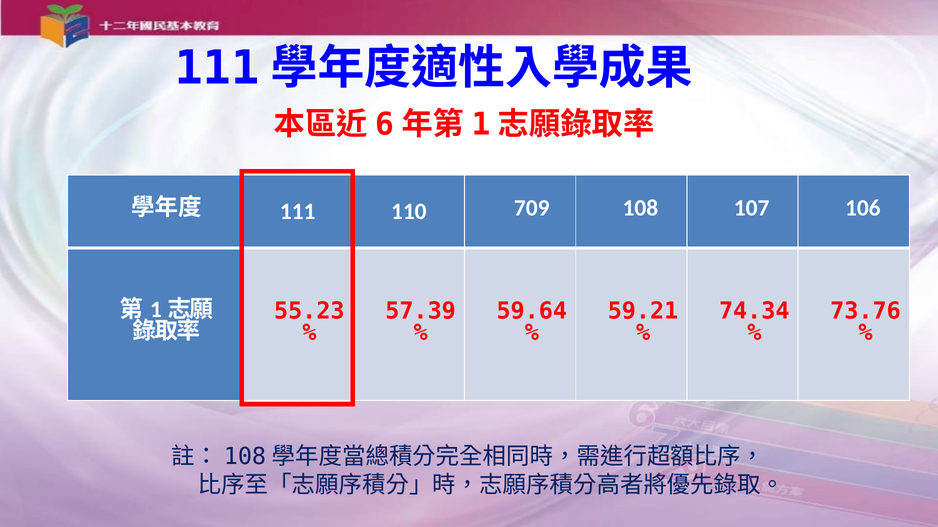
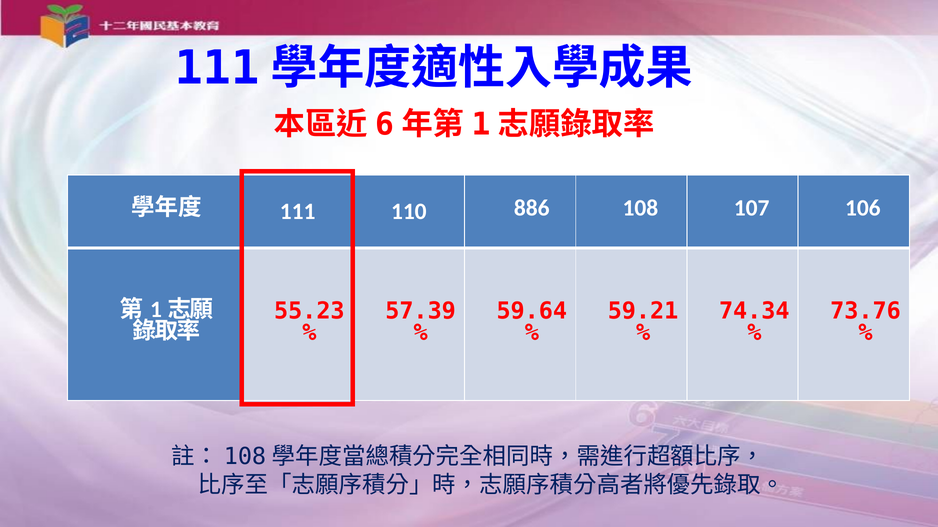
709: 709 -> 886
